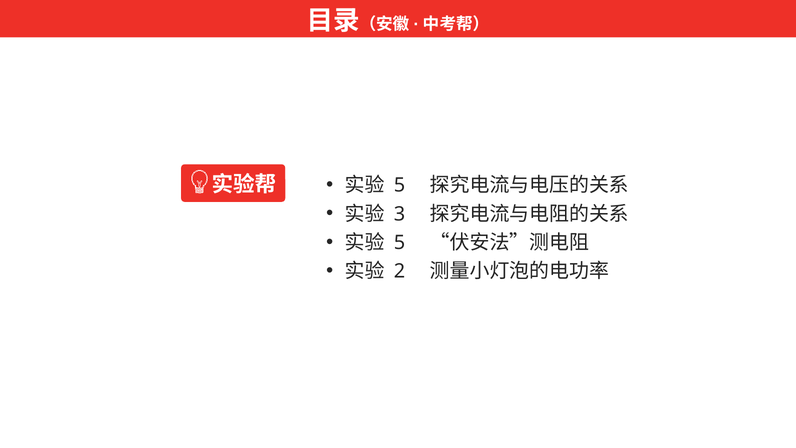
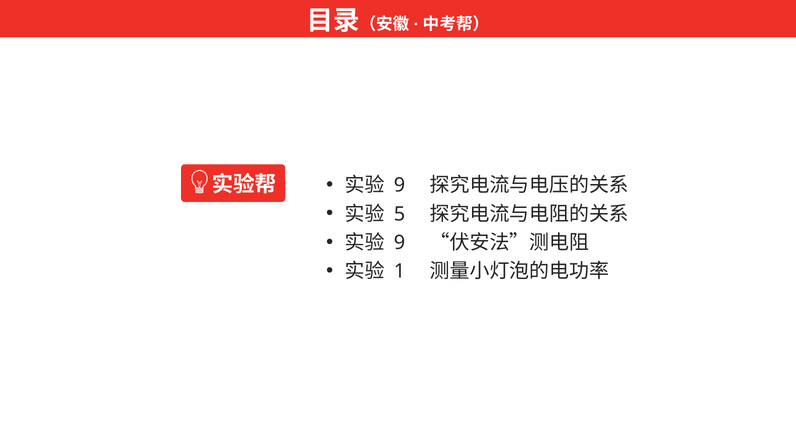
5 at (400, 185): 5 -> 9
3: 3 -> 5
5 at (400, 243): 5 -> 9
2: 2 -> 1
